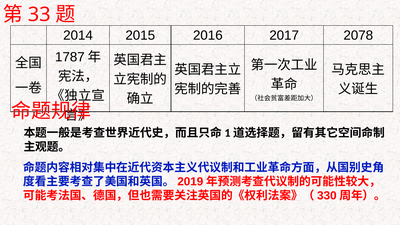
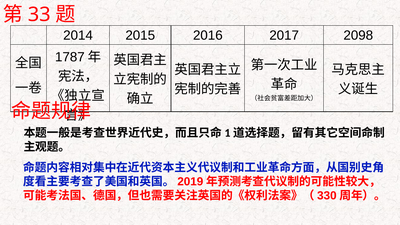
2078: 2078 -> 2098
